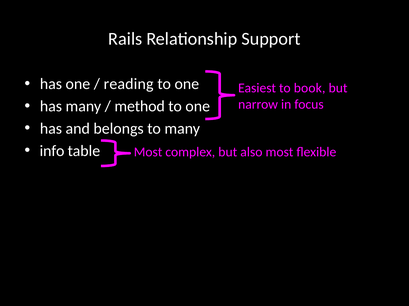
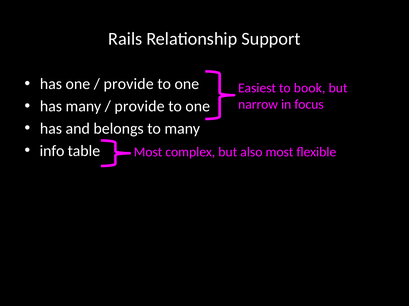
reading at (129, 84): reading -> provide
method at (140, 107): method -> provide
